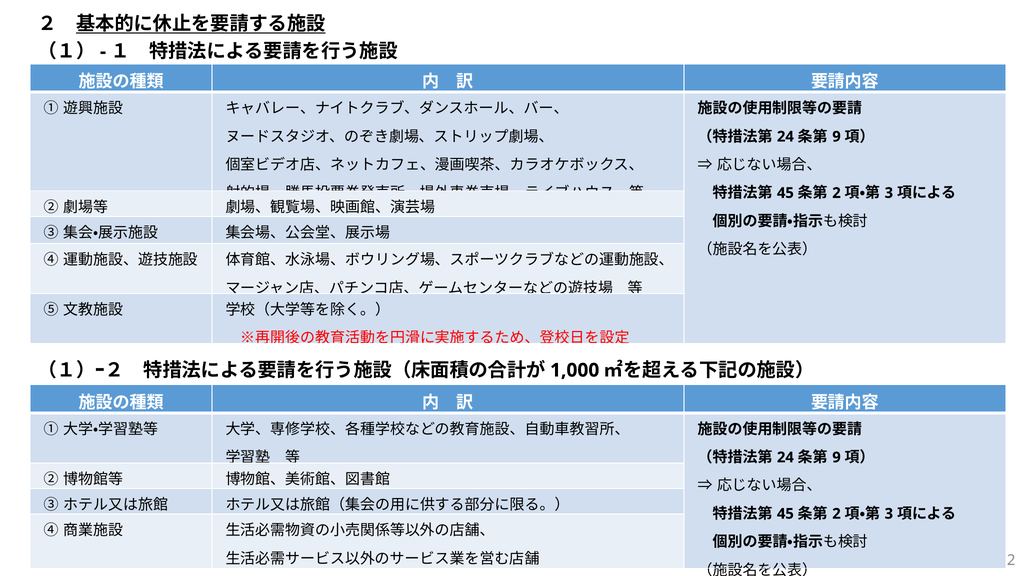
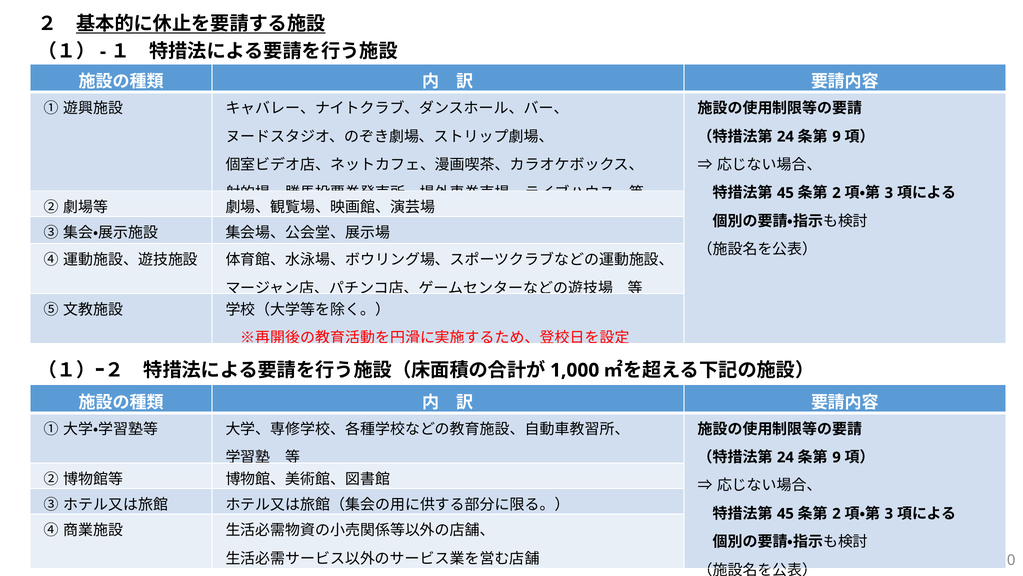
2 at (1011, 560): 2 -> 0
